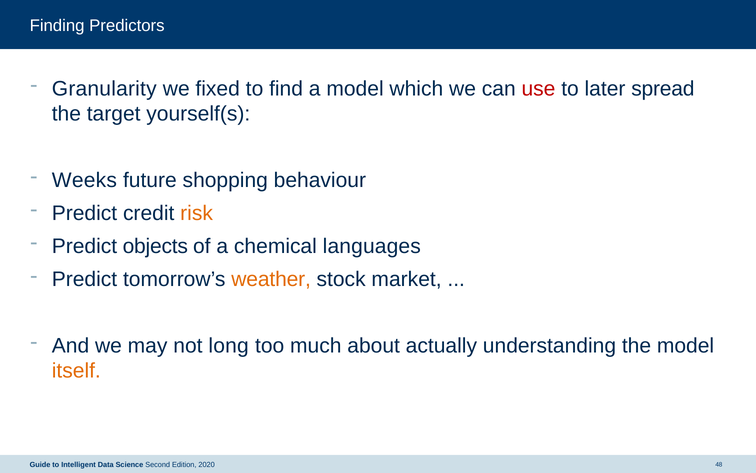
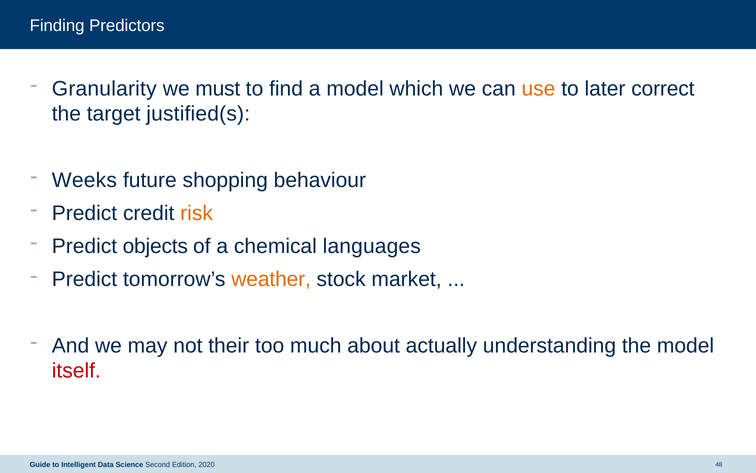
fixed: fixed -> must
use colour: red -> orange
spread: spread -> correct
yourself(s: yourself(s -> justified(s
long: long -> their
itself colour: orange -> red
